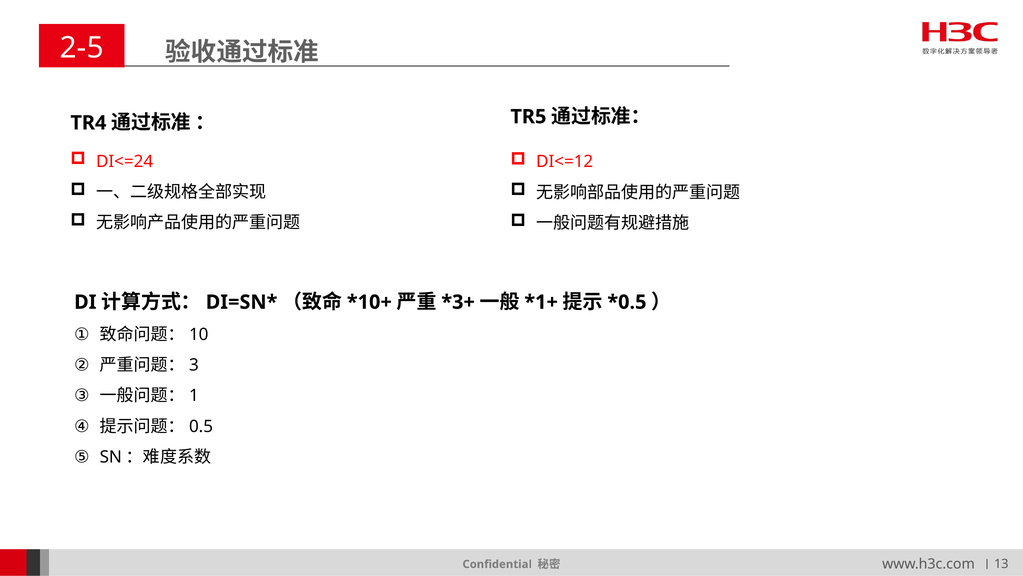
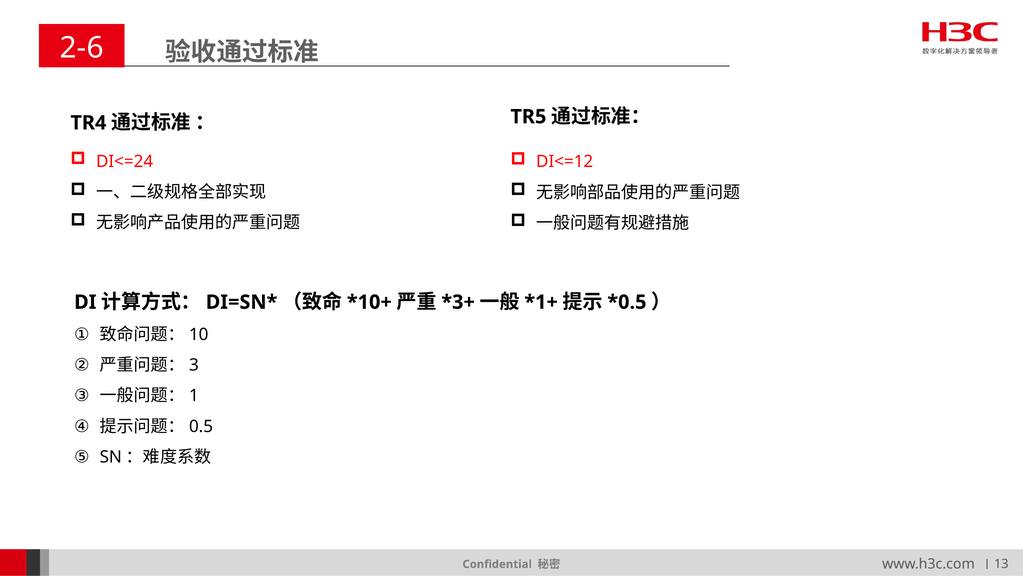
2-5: 2-5 -> 2-6
